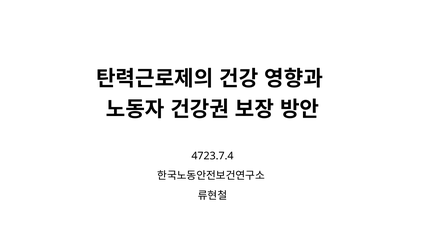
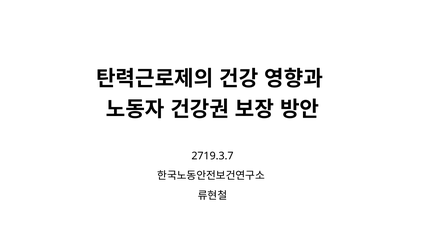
4723.7.4: 4723.7.4 -> 2719.3.7
